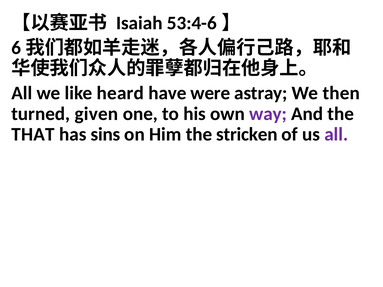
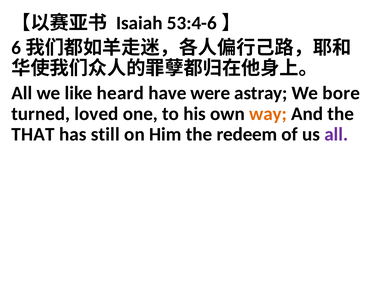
then: then -> bore
given: given -> loved
way colour: purple -> orange
sins: sins -> still
stricken: stricken -> redeem
